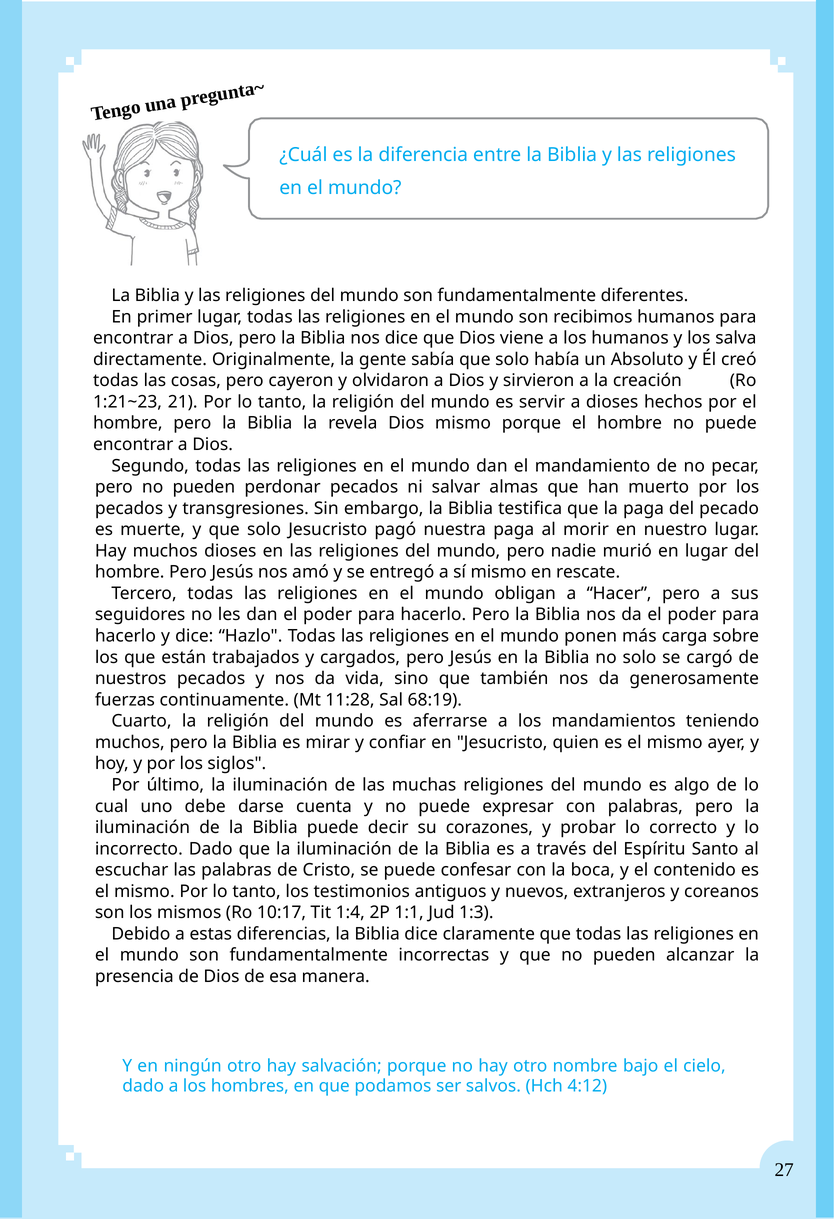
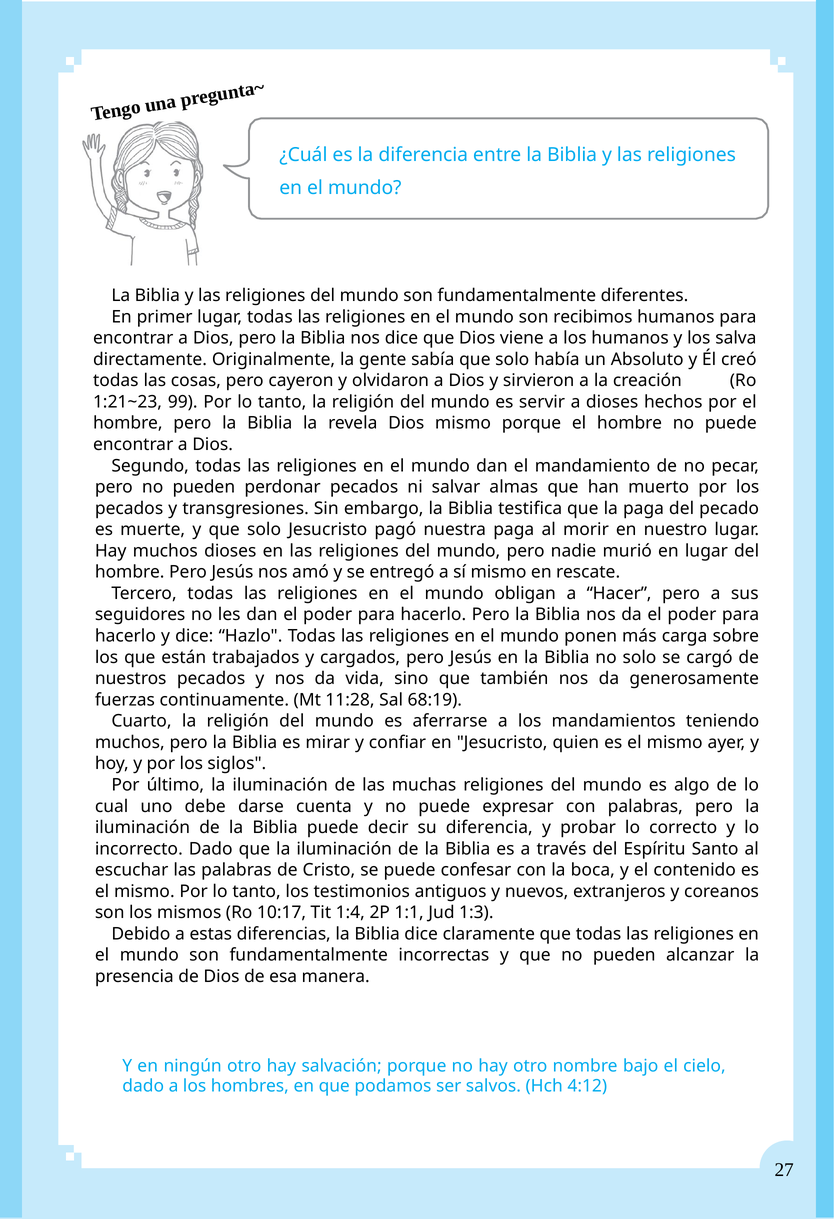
21: 21 -> 99
su corazones: corazones -> diferencia
